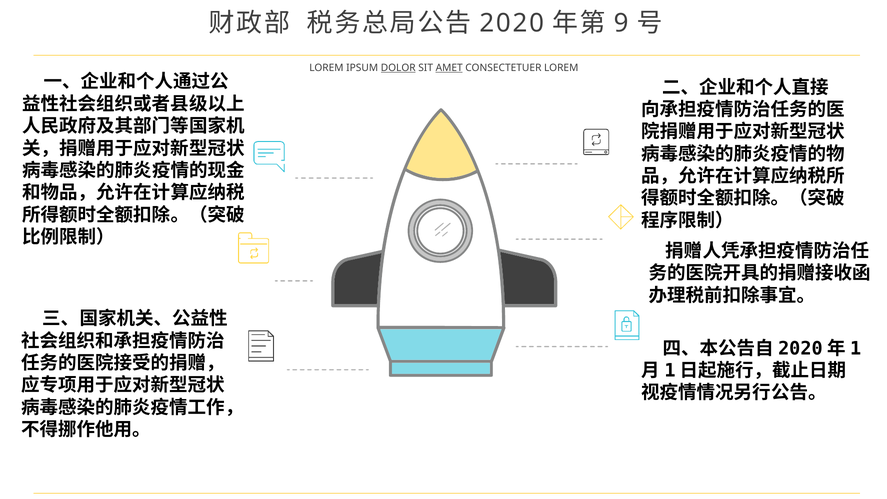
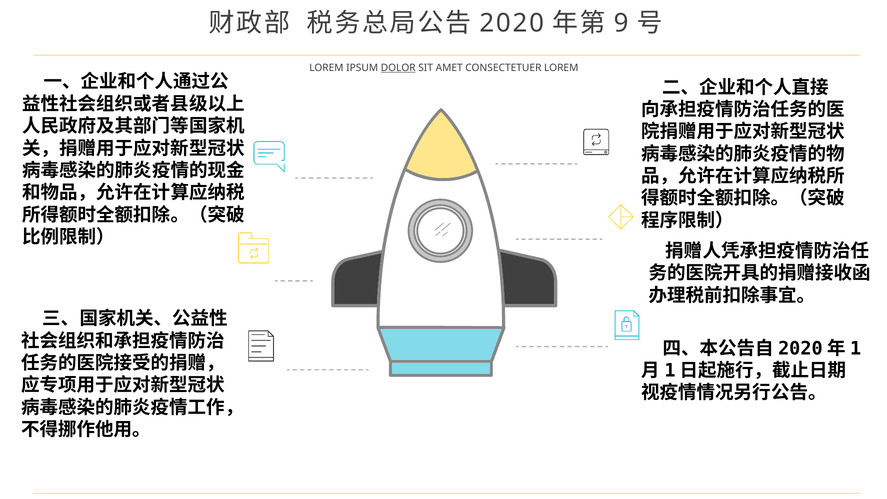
AMET underline: present -> none
